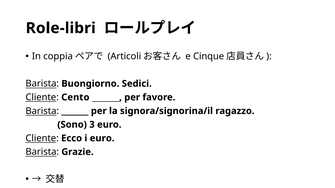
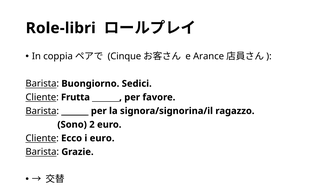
Articoli: Articoli -> Cinque
Cinque: Cinque -> Arance
Cento: Cento -> Frutta
3: 3 -> 2
